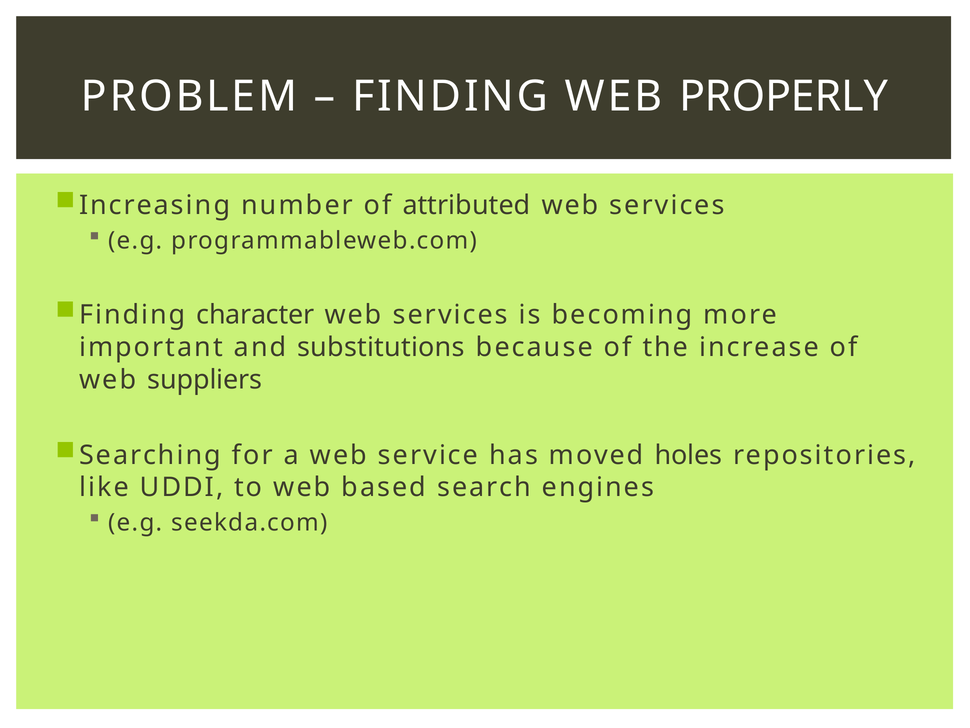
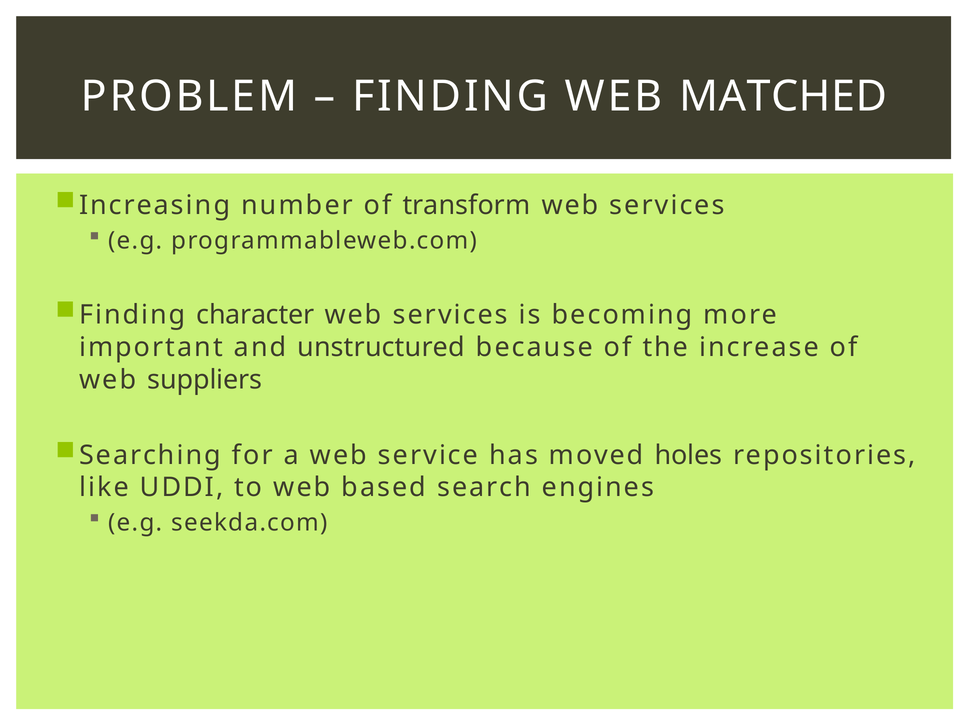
PROPERLY: PROPERLY -> MATCHED
attributed: attributed -> transform
substitutions: substitutions -> unstructured
